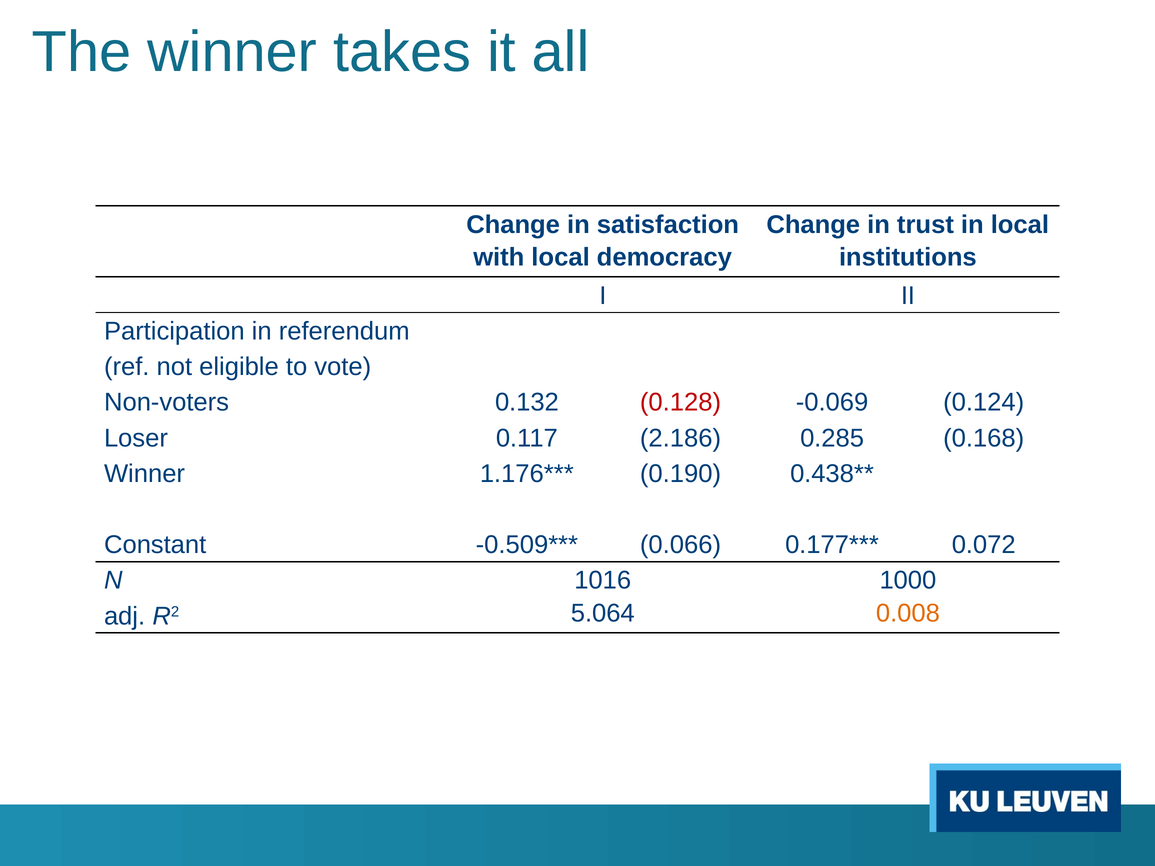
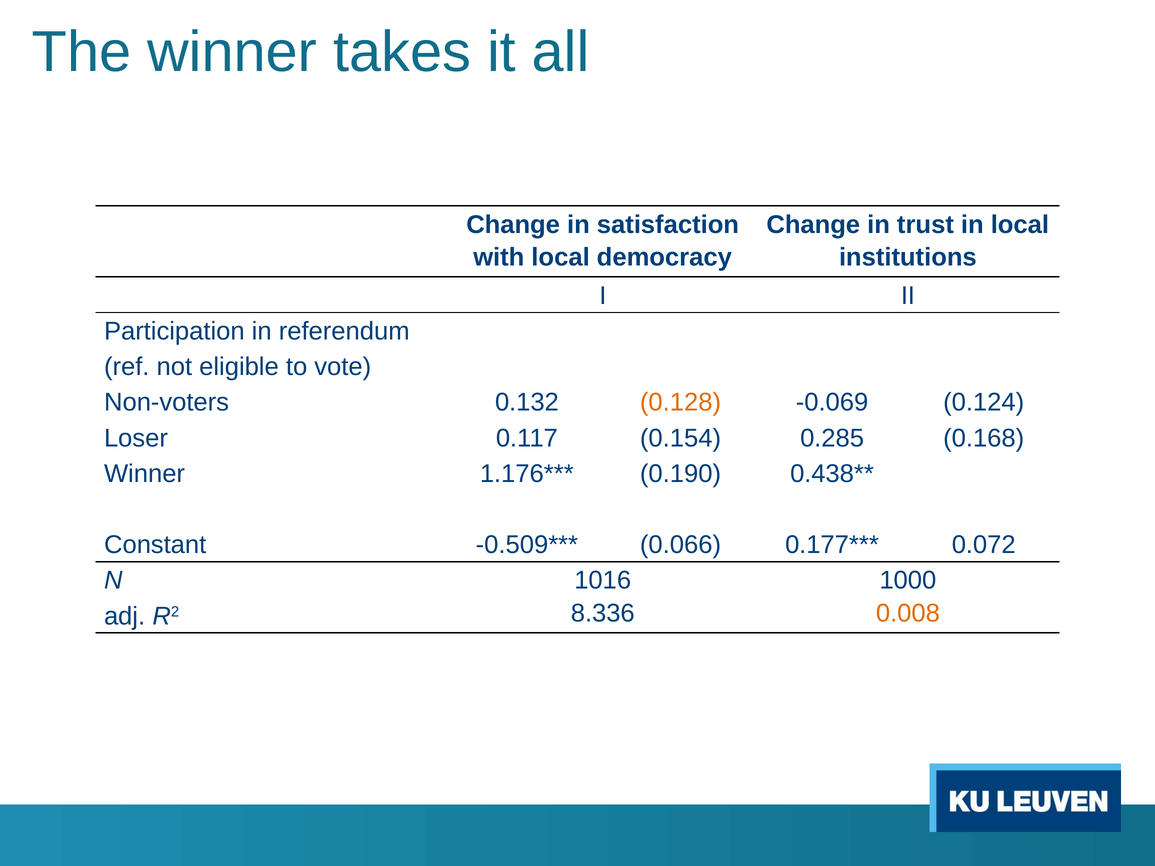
0.128 colour: red -> orange
2.186: 2.186 -> 0.154
5.064: 5.064 -> 8.336
